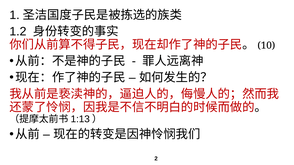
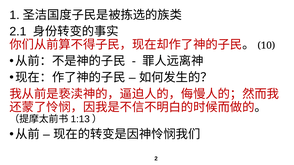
1.2: 1.2 -> 2.1
